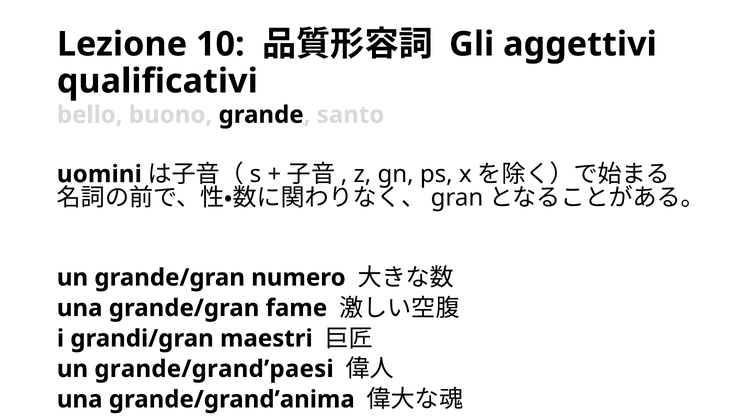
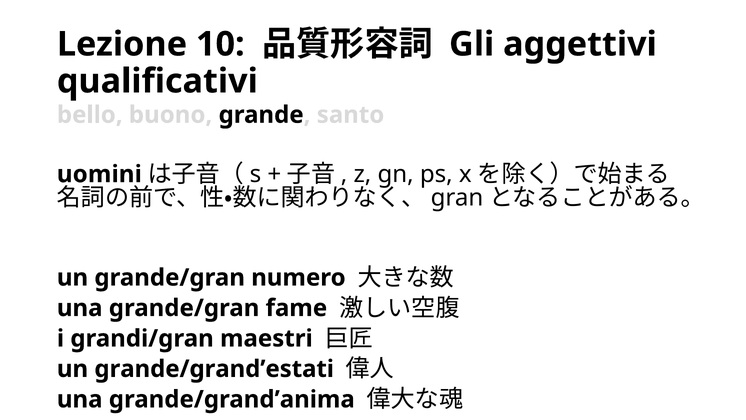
grande/grand’paesi: grande/grand’paesi -> grande/grand’estati
